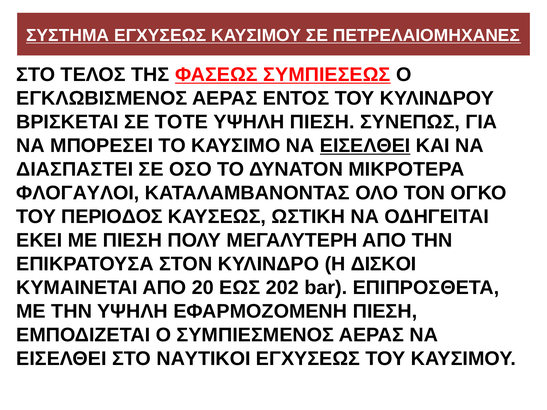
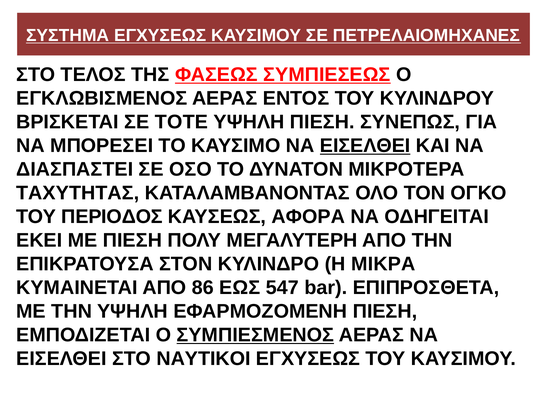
ΦΛΟΓΑΥΛΟΙ: ΦΛΟΓΑΥΛΟΙ -> ΤΑΧΥΤHΤΑΣ
ΩΣΤΙΚΗ: ΩΣΤΙΚΗ -> ΑΦΟΡΑ
ΔΙΣΚΟΙ: ΔΙΣΚΟΙ -> ΜΙΚΡΑ
20: 20 -> 86
202: 202 -> 547
ΣΥΜΠΙΕΣΜΕΝΟΣ underline: none -> present
